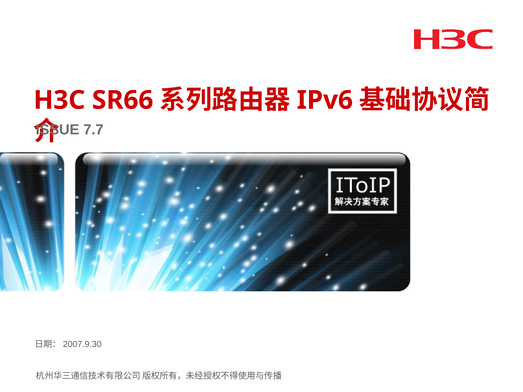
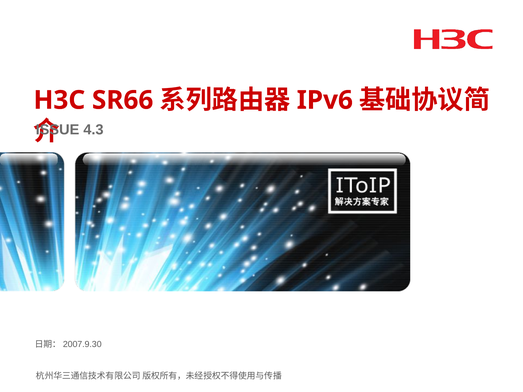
7.7: 7.7 -> 4.3
